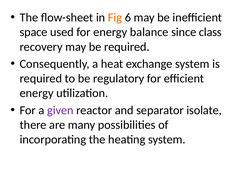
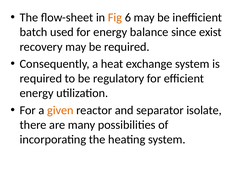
space: space -> batch
class: class -> exist
given colour: purple -> orange
